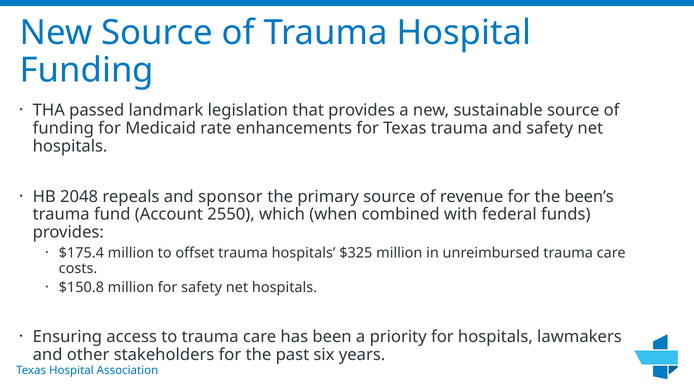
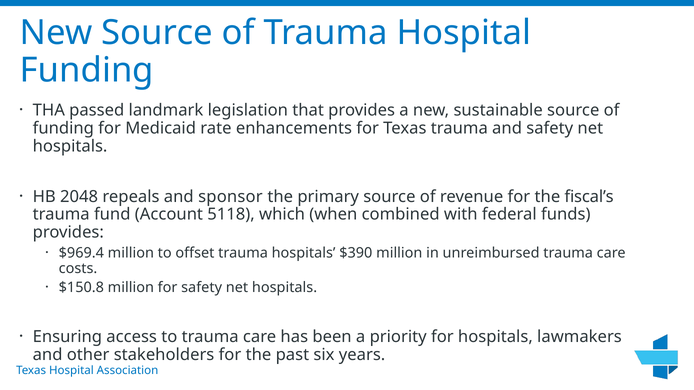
been’s: been’s -> fiscal’s
2550: 2550 -> 5118
$175.4: $175.4 -> $969.4
$325: $325 -> $390
